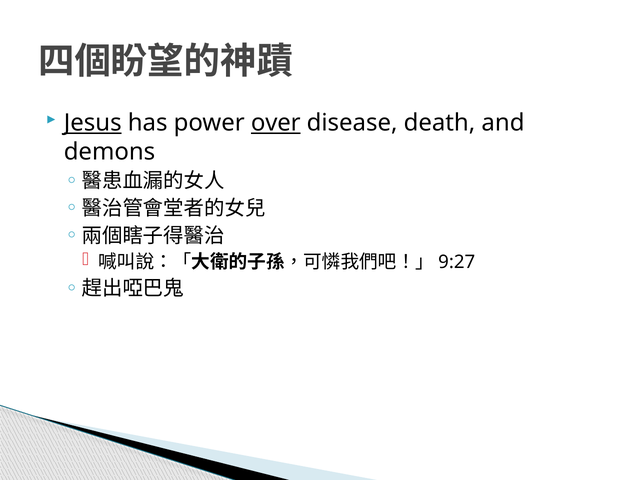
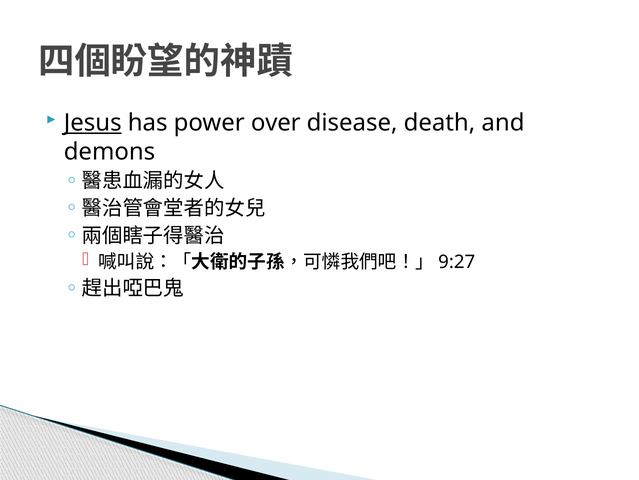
over underline: present -> none
